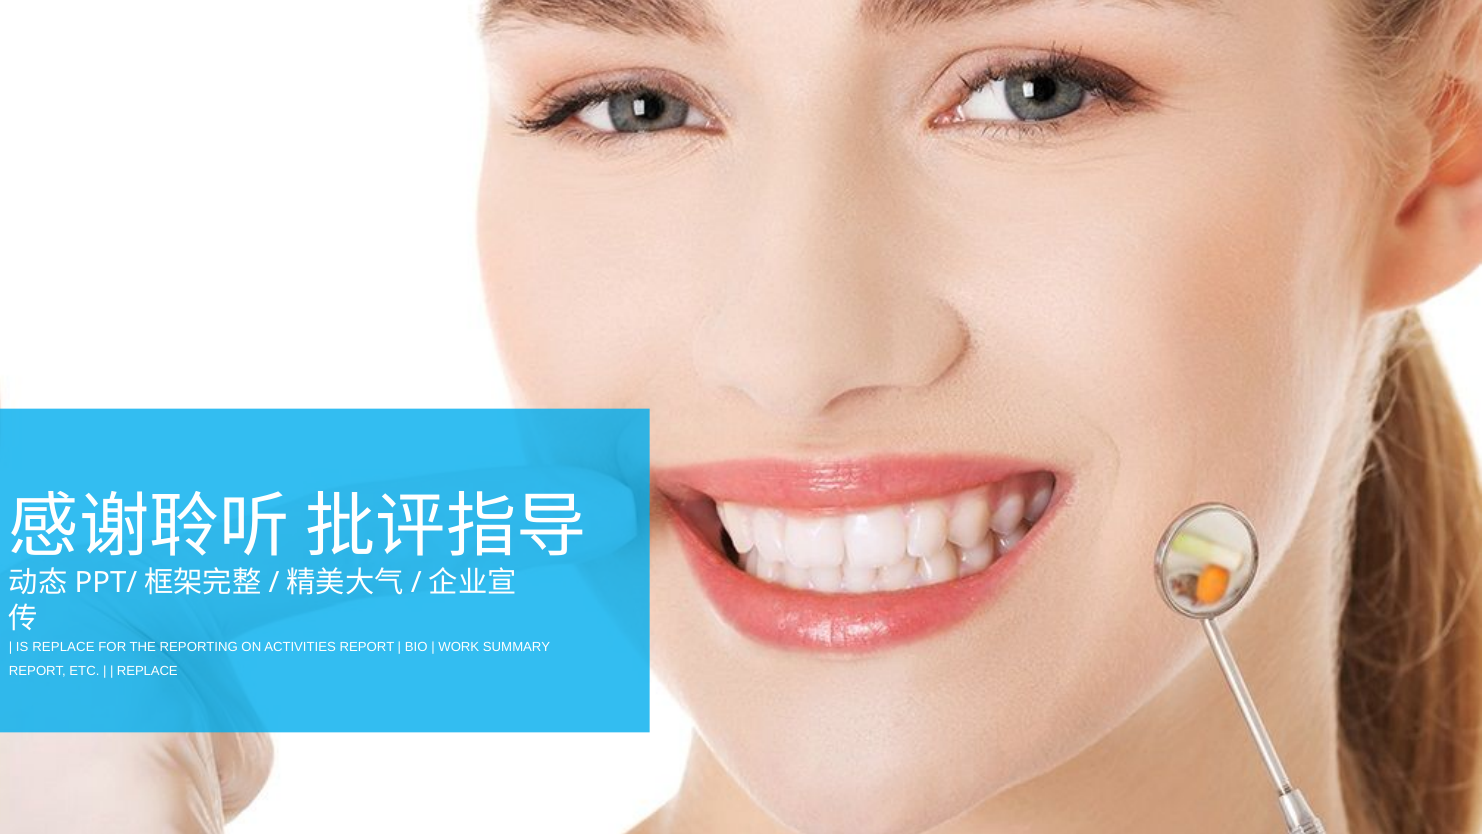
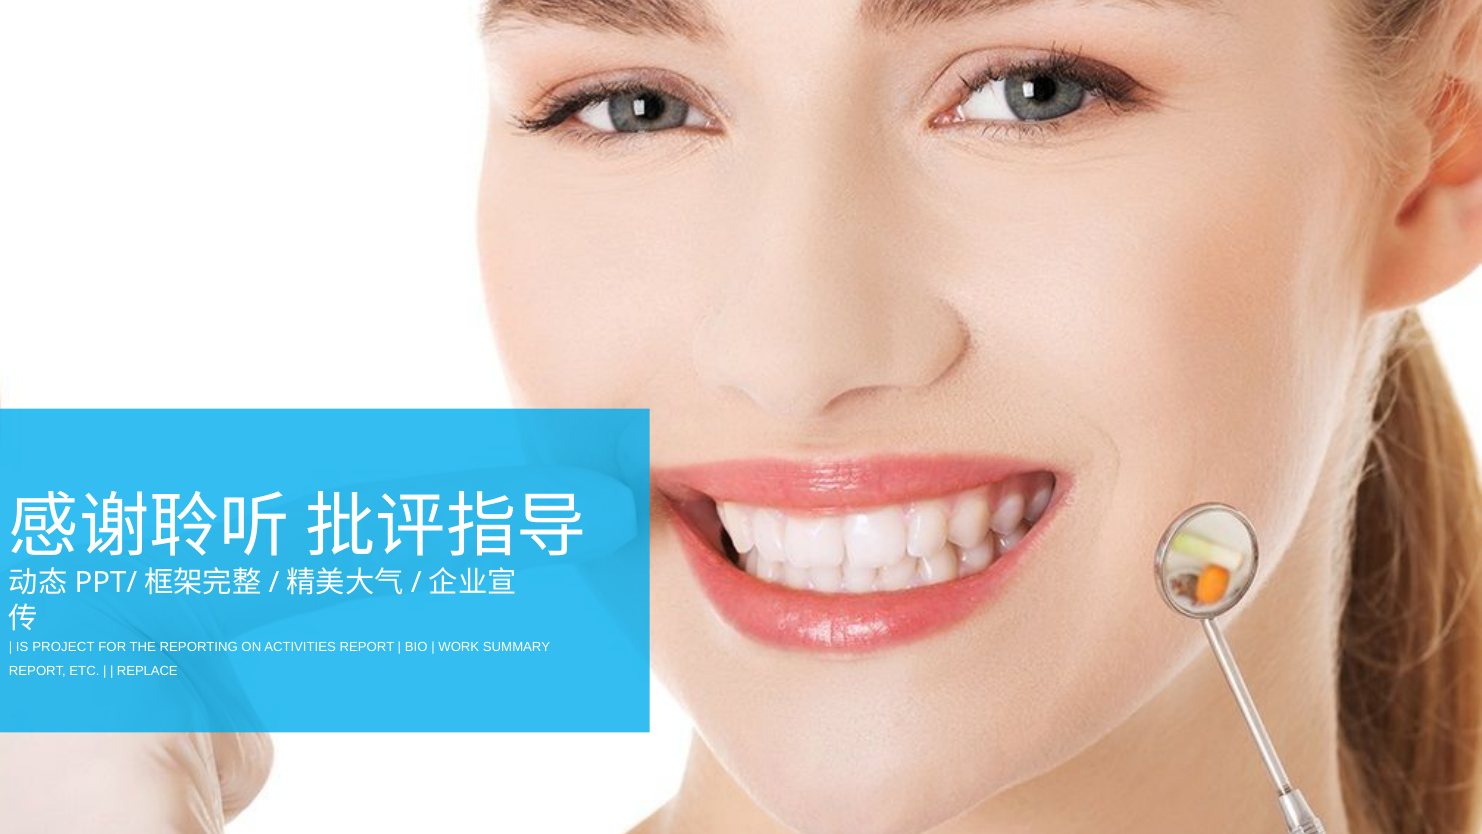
IS REPLACE: REPLACE -> PROJECT
